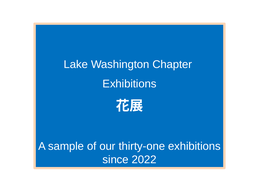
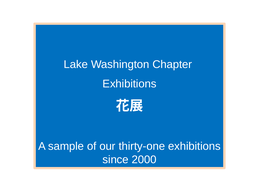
2022: 2022 -> 2000
